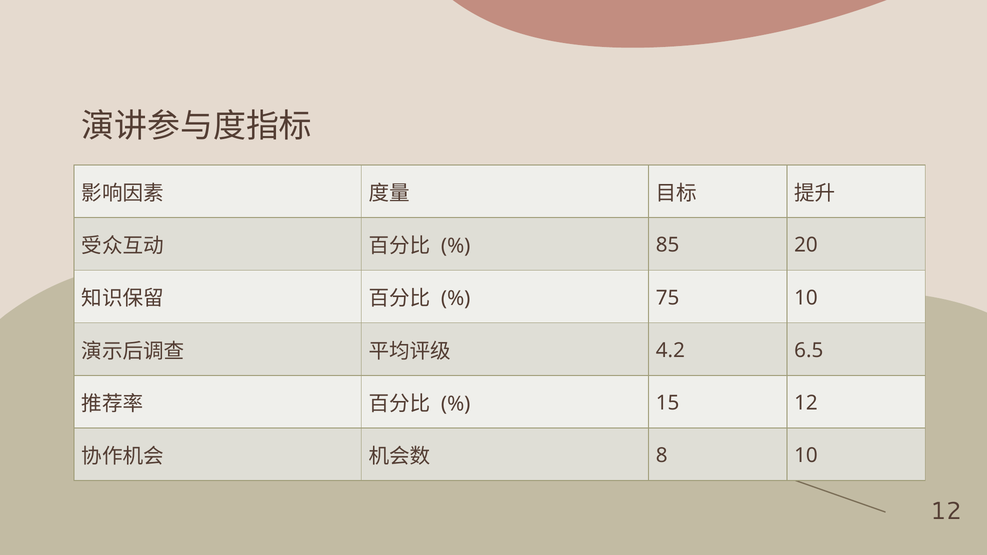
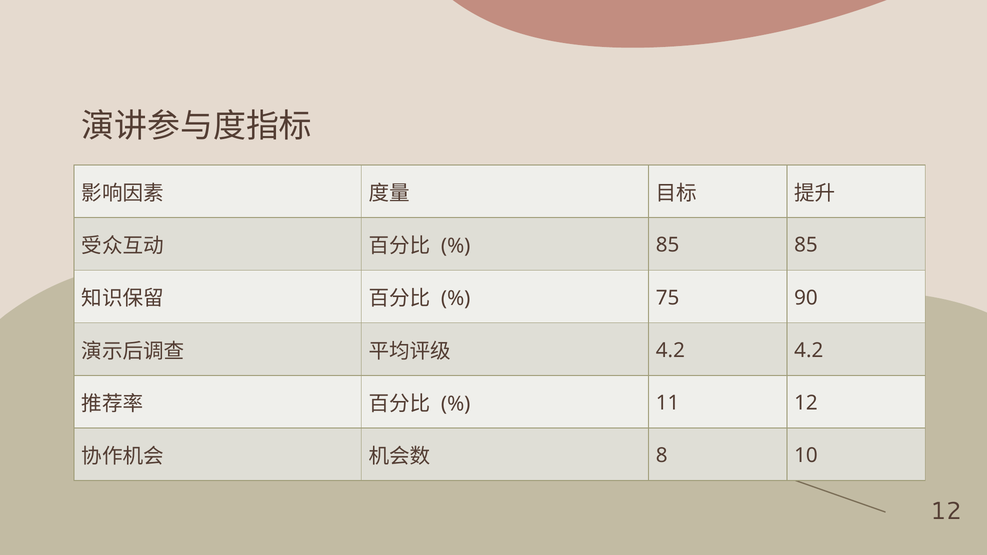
85 20: 20 -> 85
75 10: 10 -> 90
4.2 6.5: 6.5 -> 4.2
15: 15 -> 11
